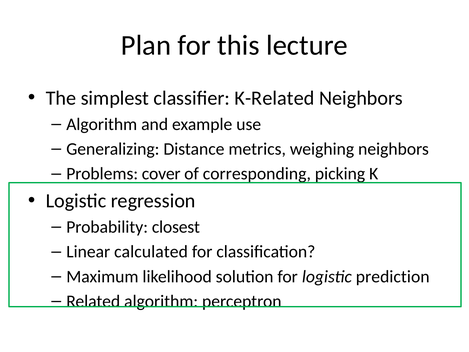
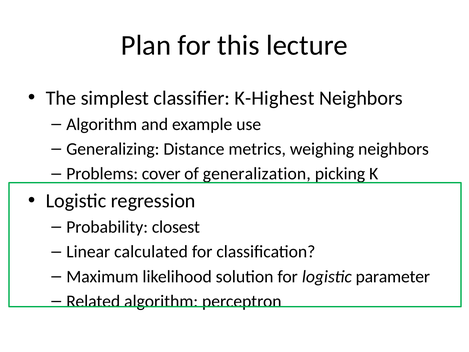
K-Related: K-Related -> K-Highest
corresponding: corresponding -> generalization
prediction: prediction -> parameter
